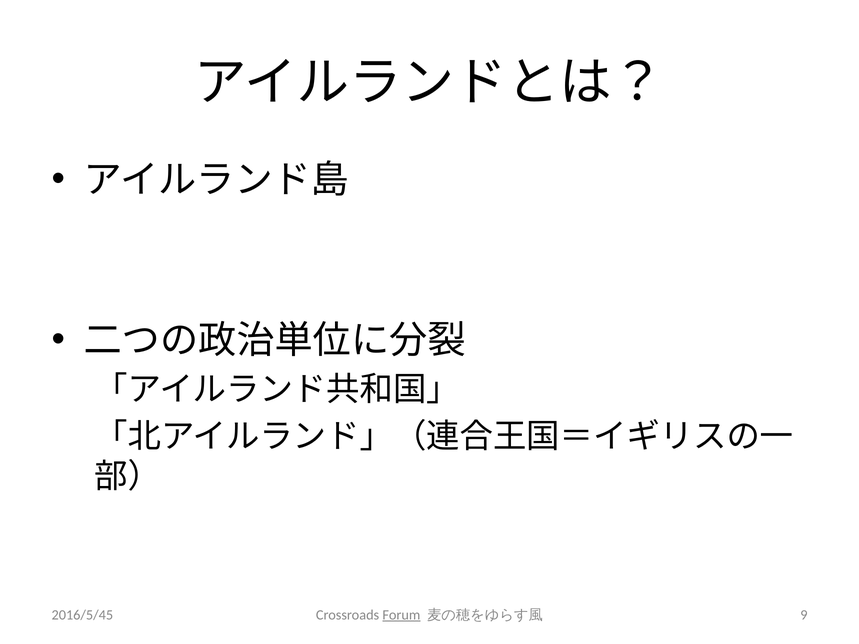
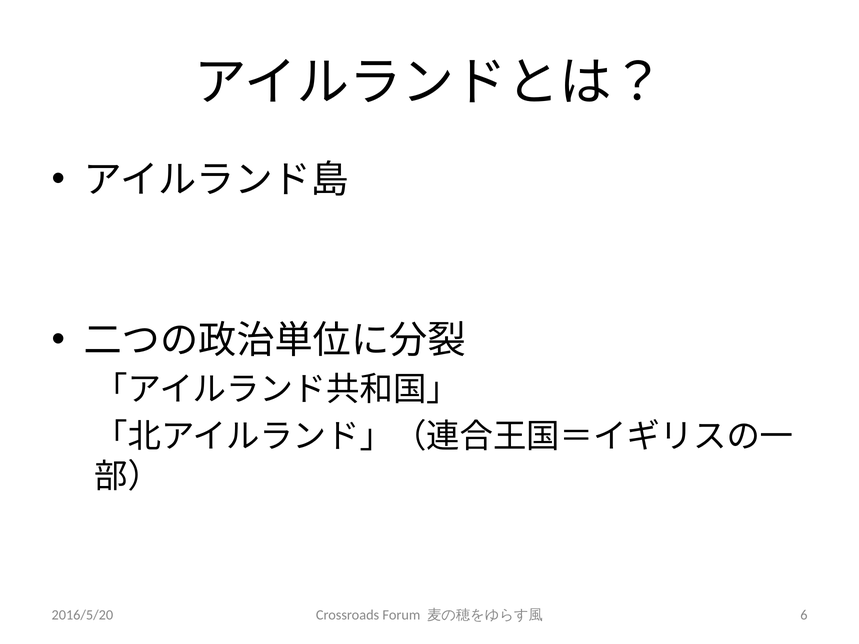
2016/5/45: 2016/5/45 -> 2016/5/20
Forum underline: present -> none
9: 9 -> 6
